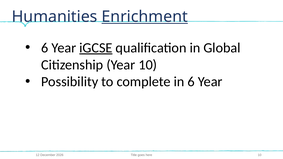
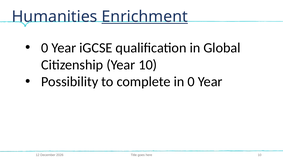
6 at (45, 48): 6 -> 0
iGCSE underline: present -> none
in 6: 6 -> 0
